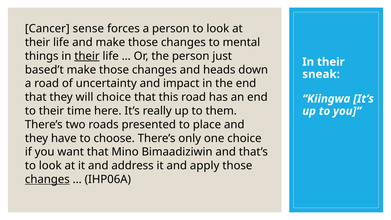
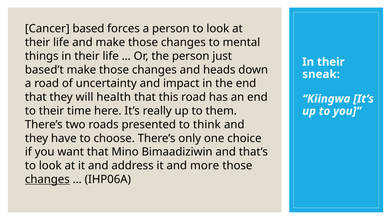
sense: sense -> based
their at (87, 56) underline: present -> none
will choice: choice -> health
place: place -> think
apply: apply -> more
